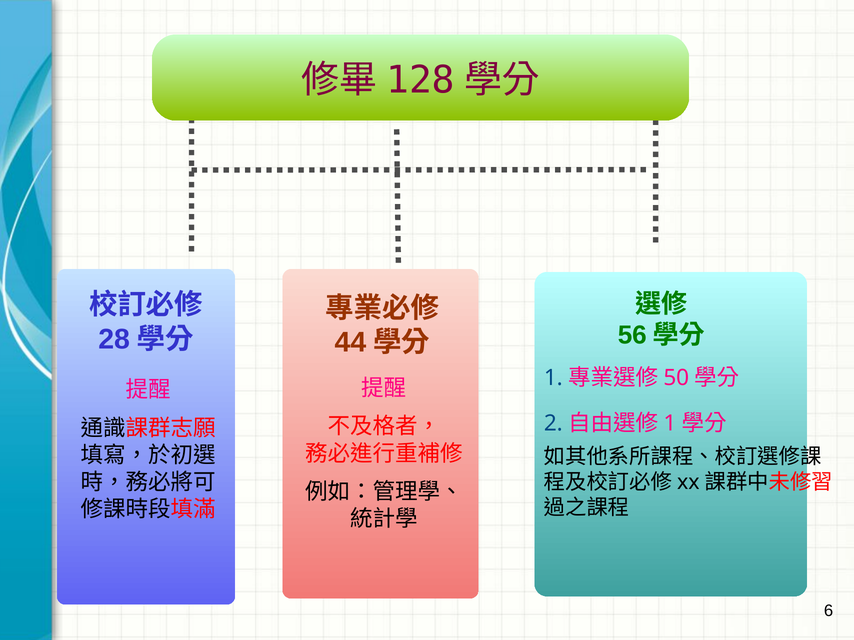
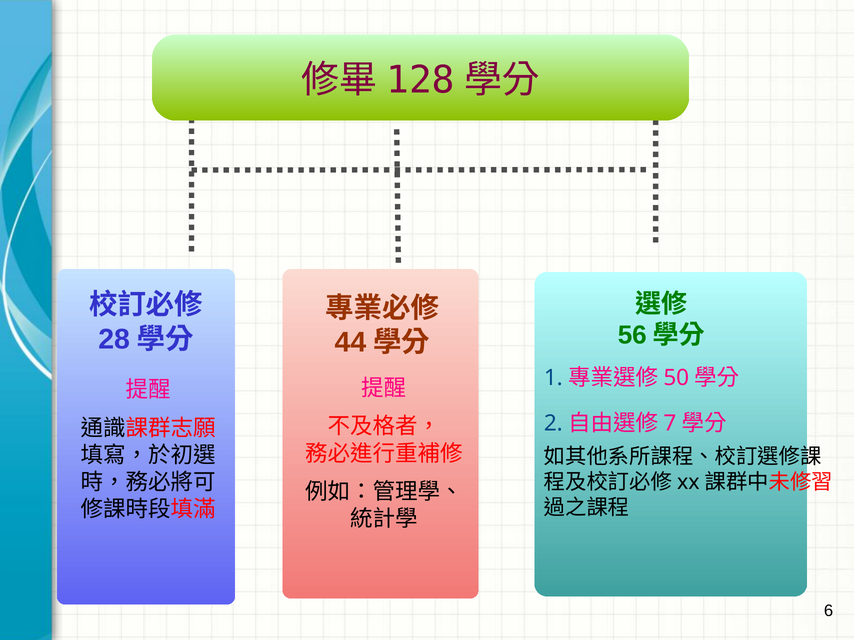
1 at (670, 424): 1 -> 7
